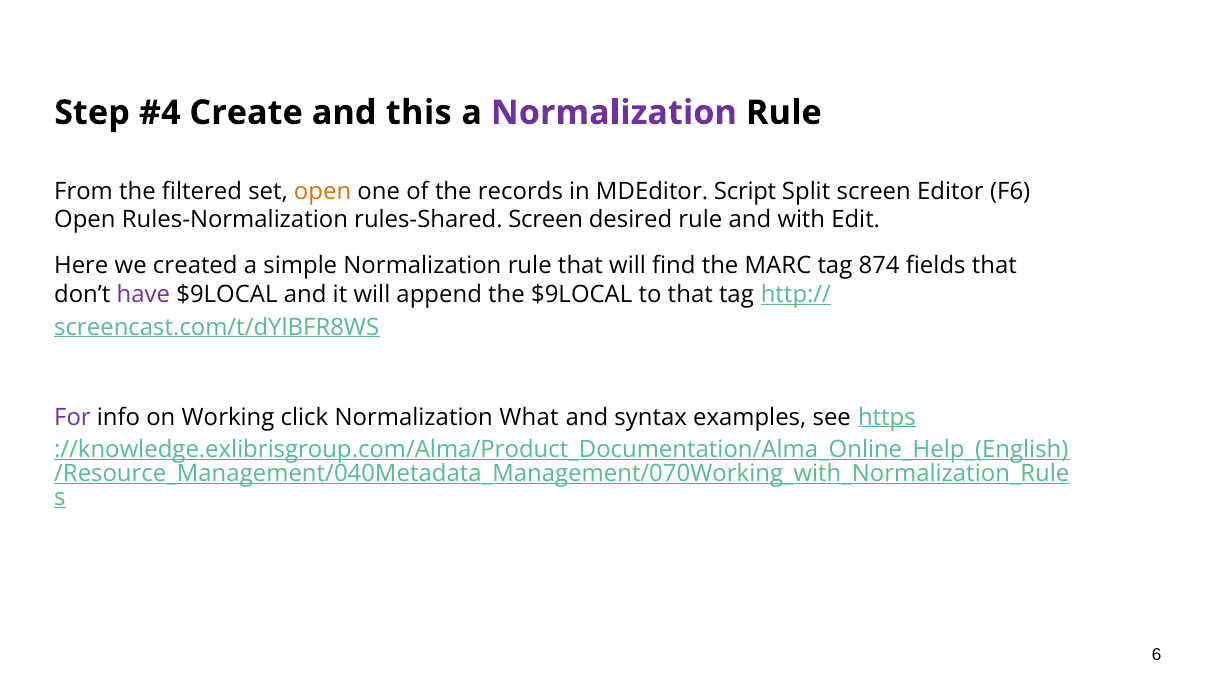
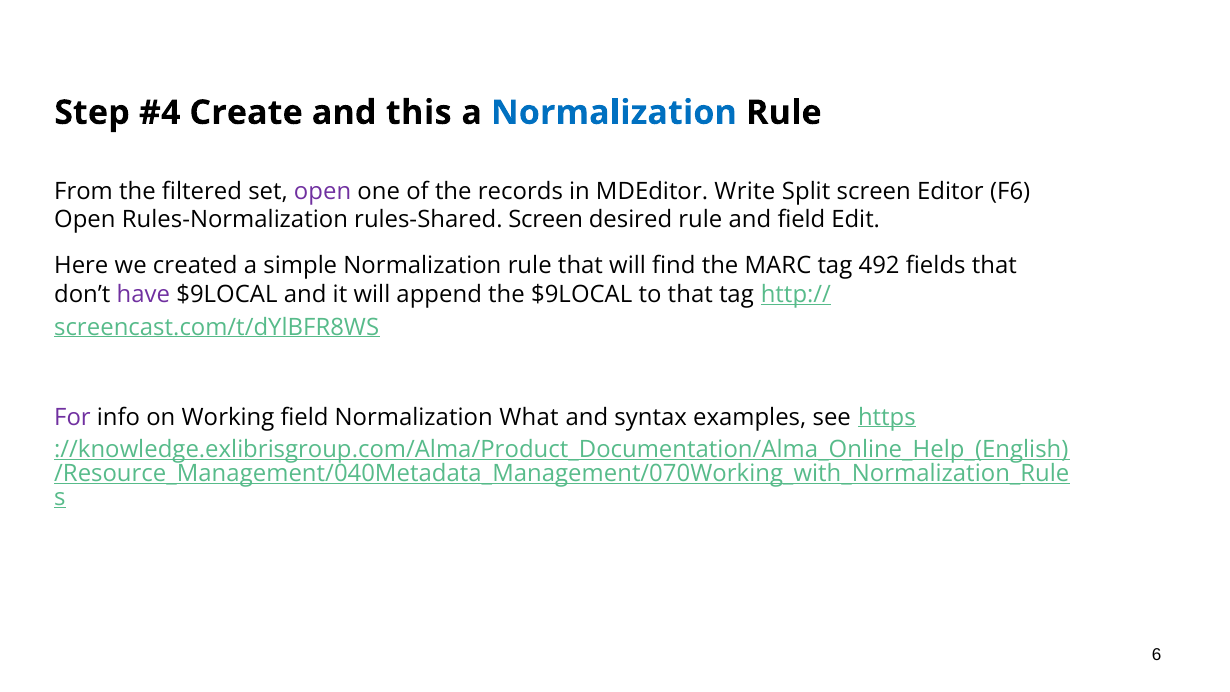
Normalization at (614, 113) colour: purple -> blue
open at (323, 191) colour: orange -> purple
Script: Script -> Write
and with: with -> field
874: 874 -> 492
Working click: click -> field
